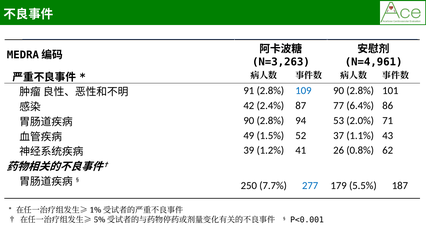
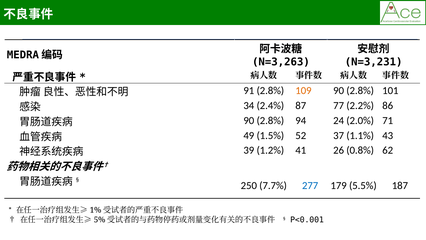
N=4,961: N=4,961 -> N=3,231
109 colour: blue -> orange
42: 42 -> 34
6.4%: 6.4% -> 2.2%
53: 53 -> 24
